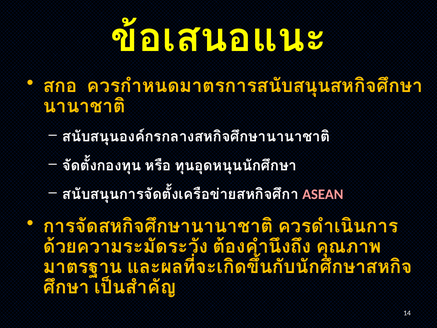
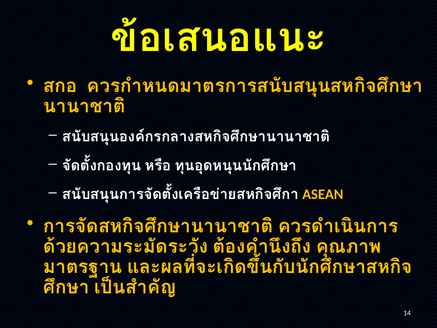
ASEAN colour: pink -> yellow
